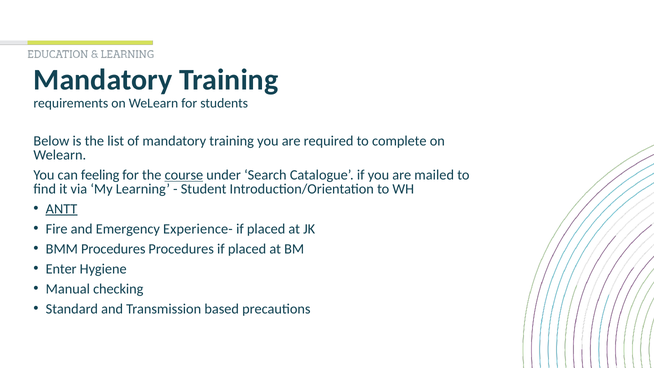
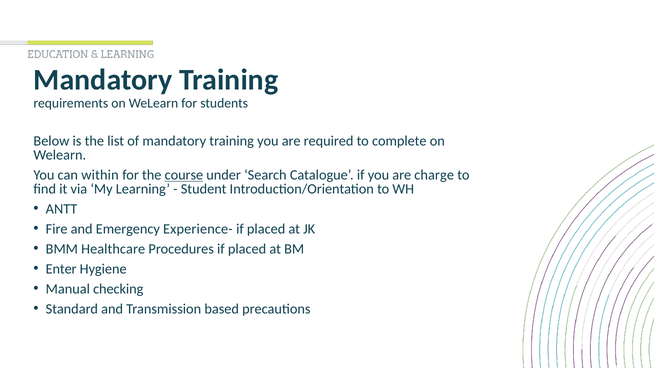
feeling: feeling -> within
mailed: mailed -> charge
ANTT underline: present -> none
BMM Procedures: Procedures -> Healthcare
